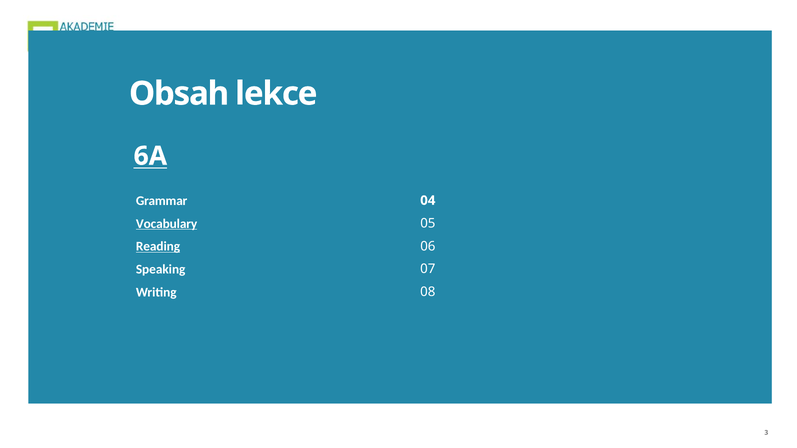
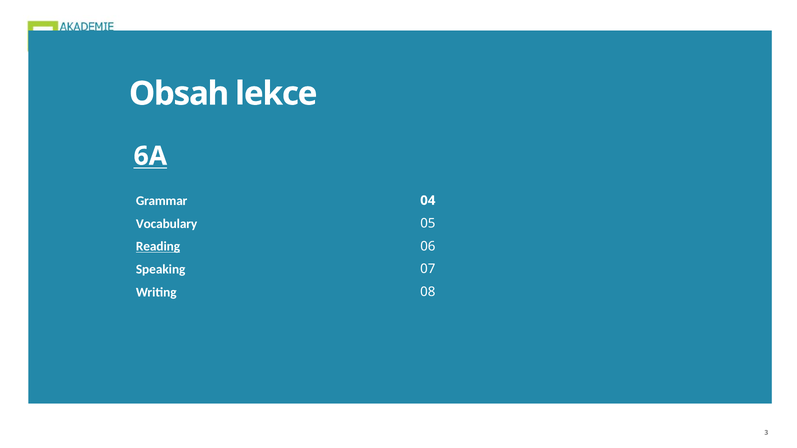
Vocabulary underline: present -> none
